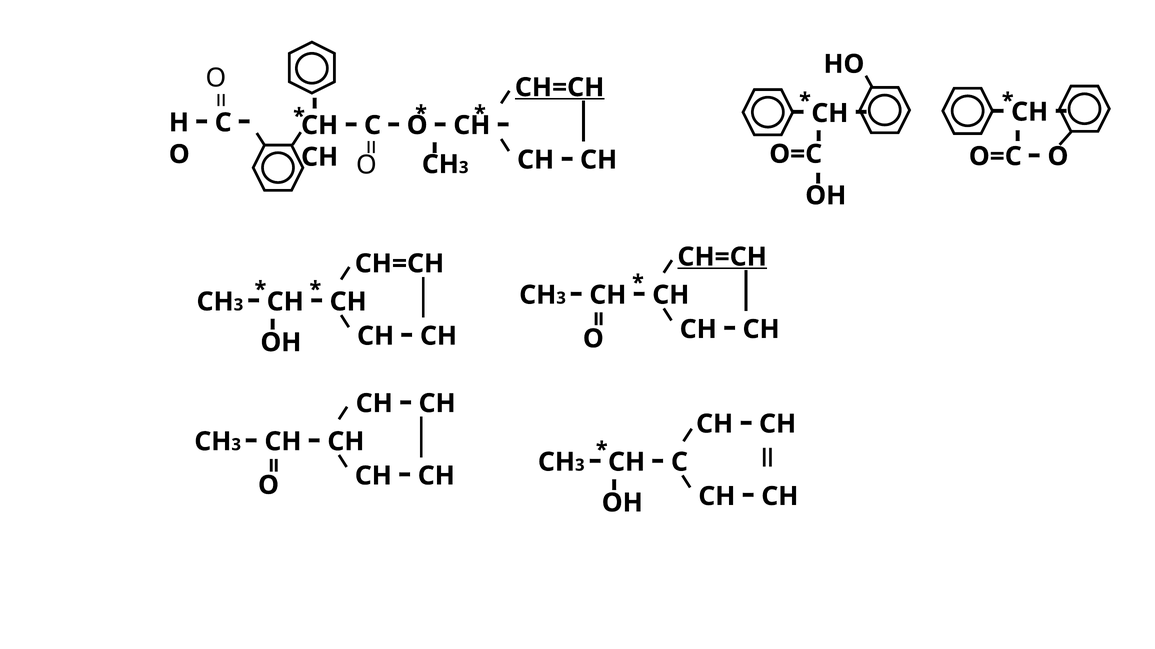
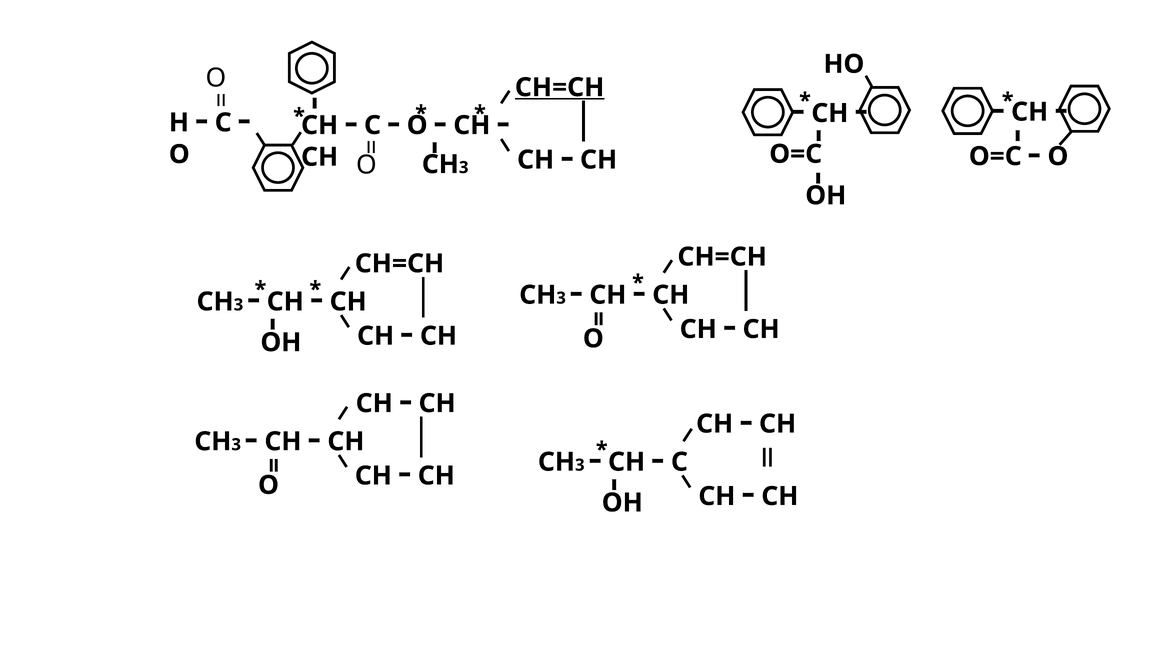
CH=CH at (722, 257) underline: present -> none
